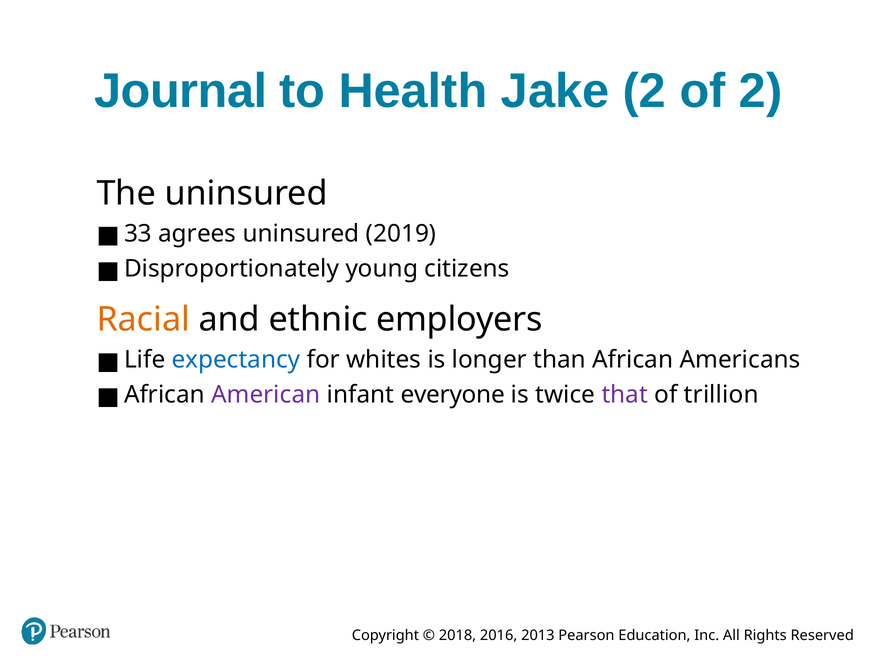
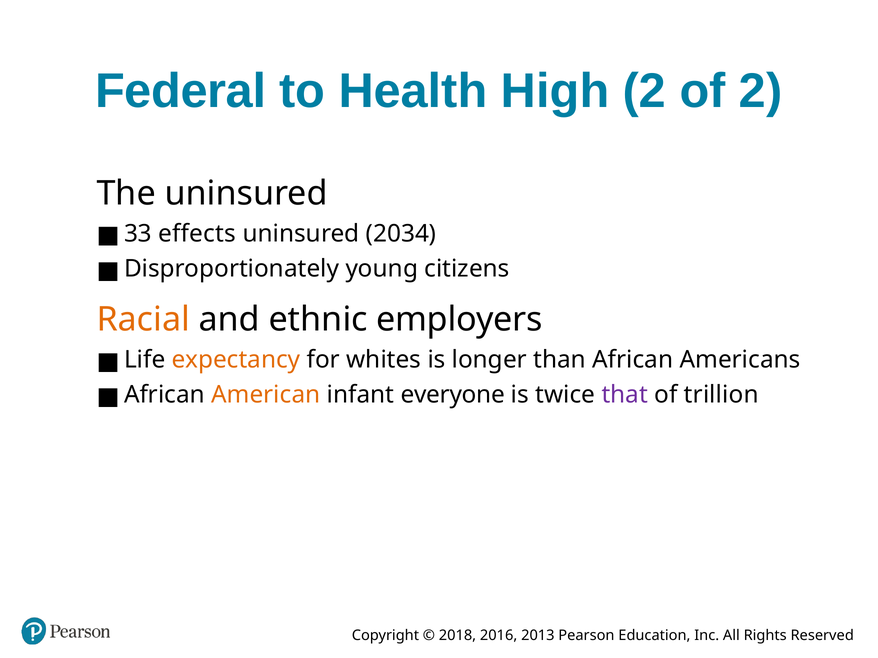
Journal: Journal -> Federal
Jake: Jake -> High
agrees: agrees -> effects
2019: 2019 -> 2034
expectancy colour: blue -> orange
American colour: purple -> orange
